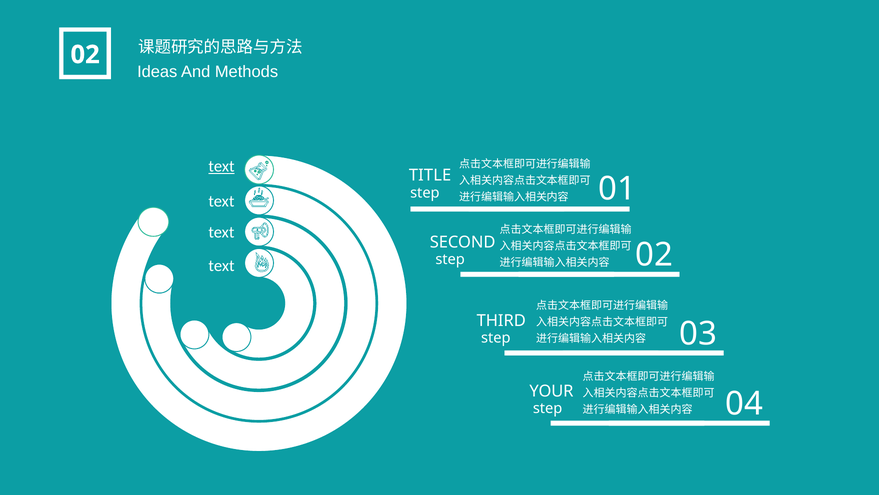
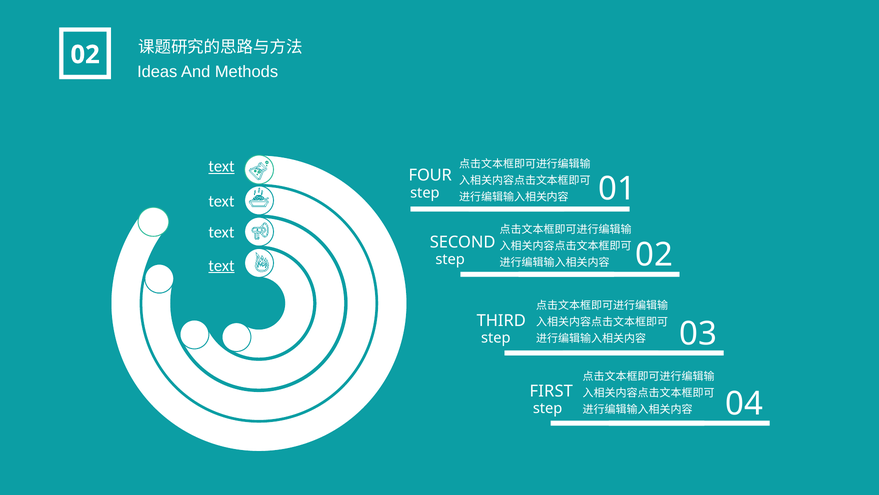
TITLE: TITLE -> FOUR
text at (221, 265) underline: none -> present
YOUR: YOUR -> FIRST
